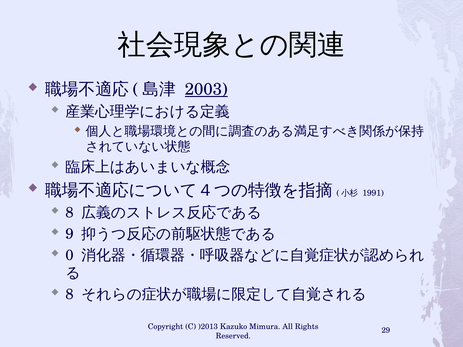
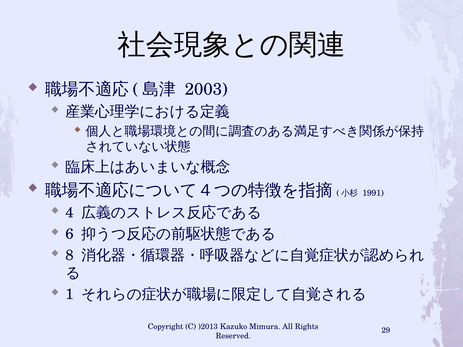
2003 underline: present -> none
8 at (70, 213): 8 -> 4
9: 9 -> 6
0: 0 -> 8
8 at (70, 294): 8 -> 1
